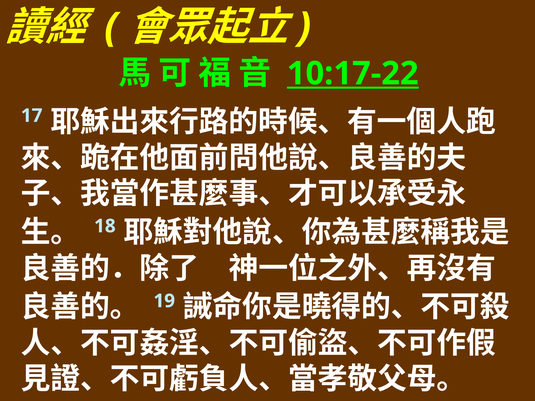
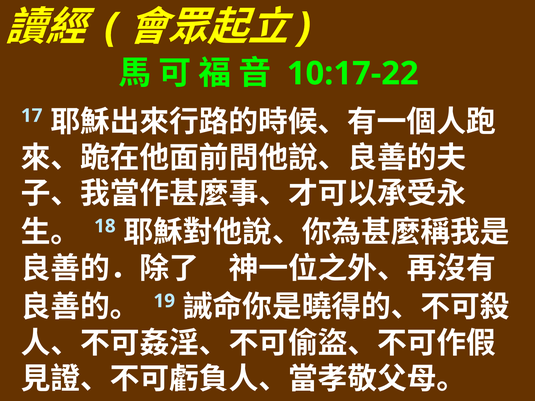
10:17-22 underline: present -> none
